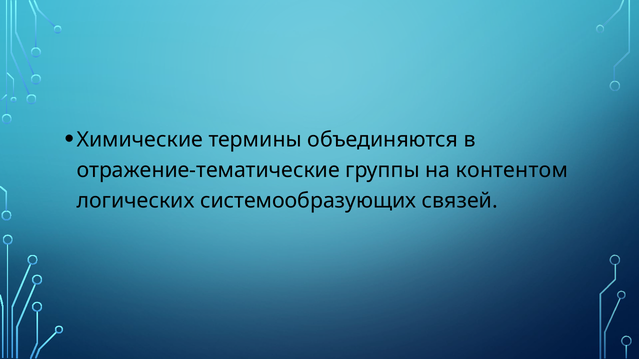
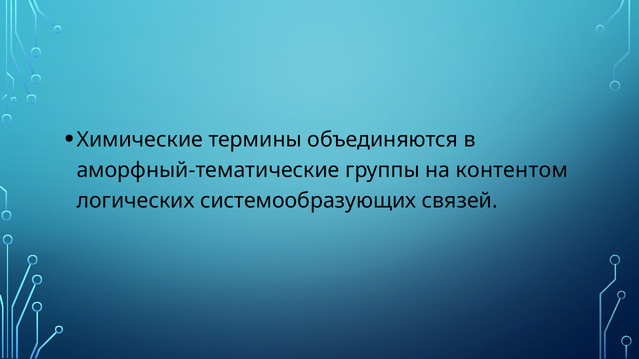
отражение-тематические: отражение-тематические -> аморфный-тематические
